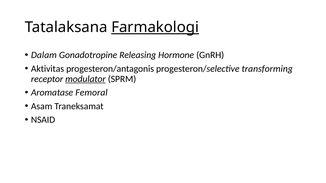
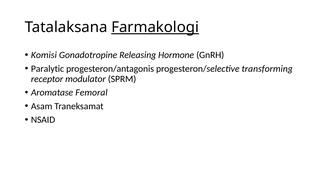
Dalam: Dalam -> Komisi
Aktivitas: Aktivitas -> Paralytic
modulator underline: present -> none
